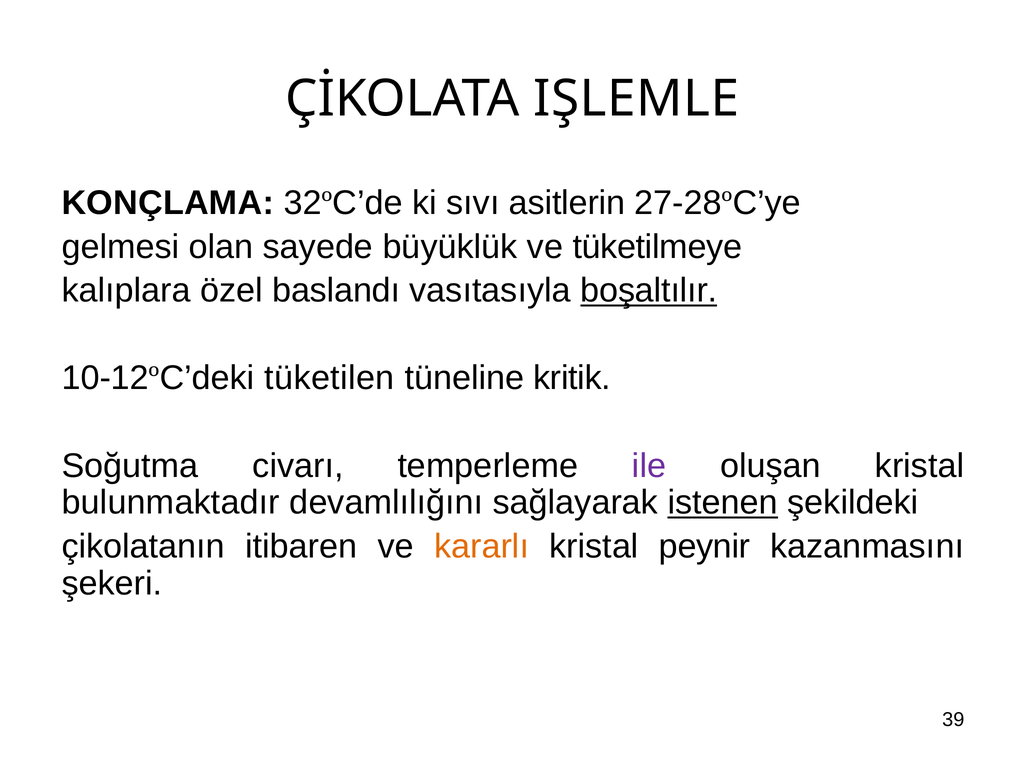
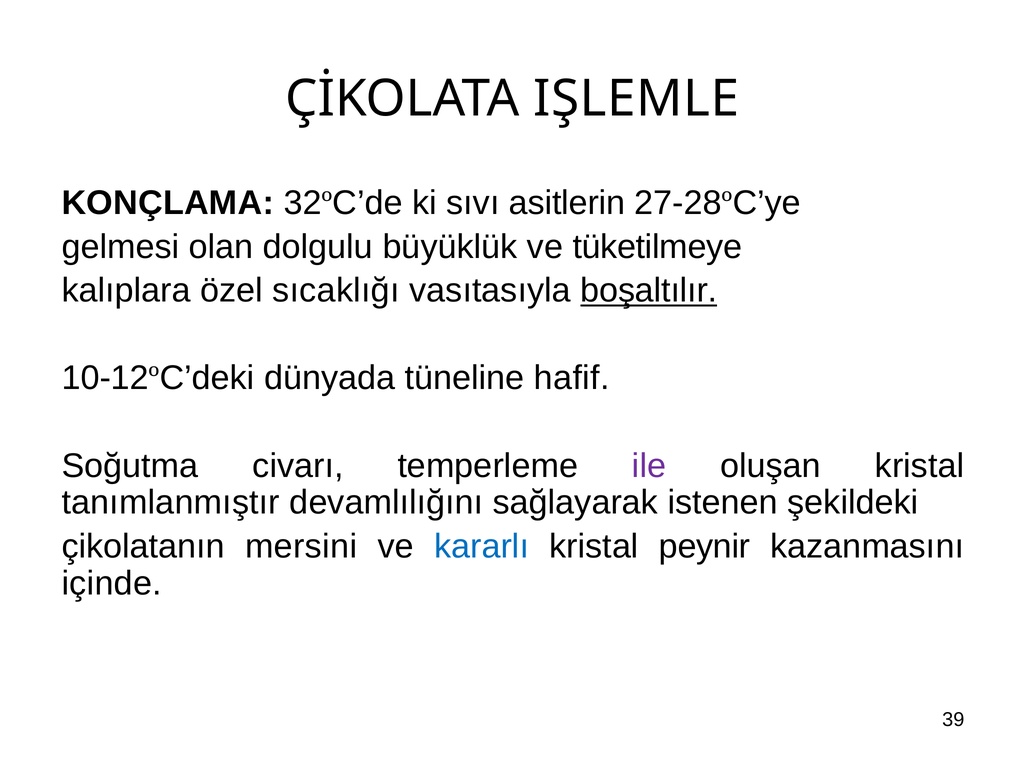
sayede: sayede -> dolgulu
baslandı: baslandı -> sıcaklığı
tüketilen: tüketilen -> dünyada
kritik: kritik -> hafif
bulunmaktadır: bulunmaktadır -> tanımlanmıştır
istenen underline: present -> none
itibaren: itibaren -> mersini
kararlı colour: orange -> blue
şekeri: şekeri -> içinde
